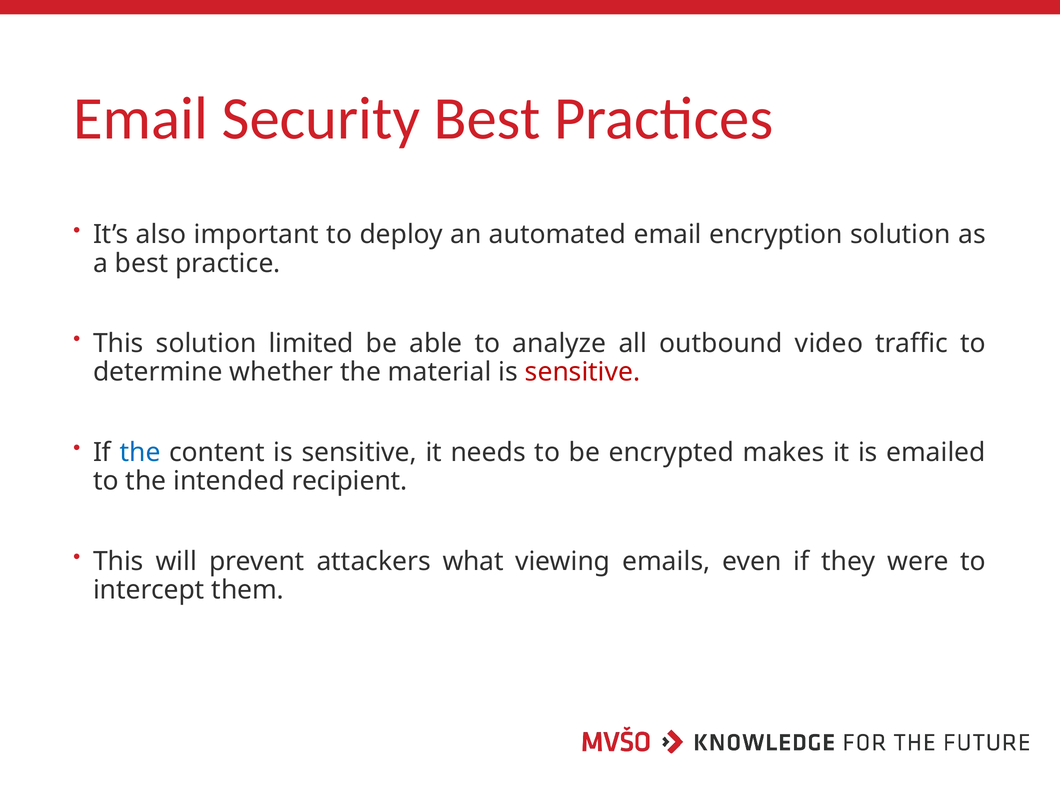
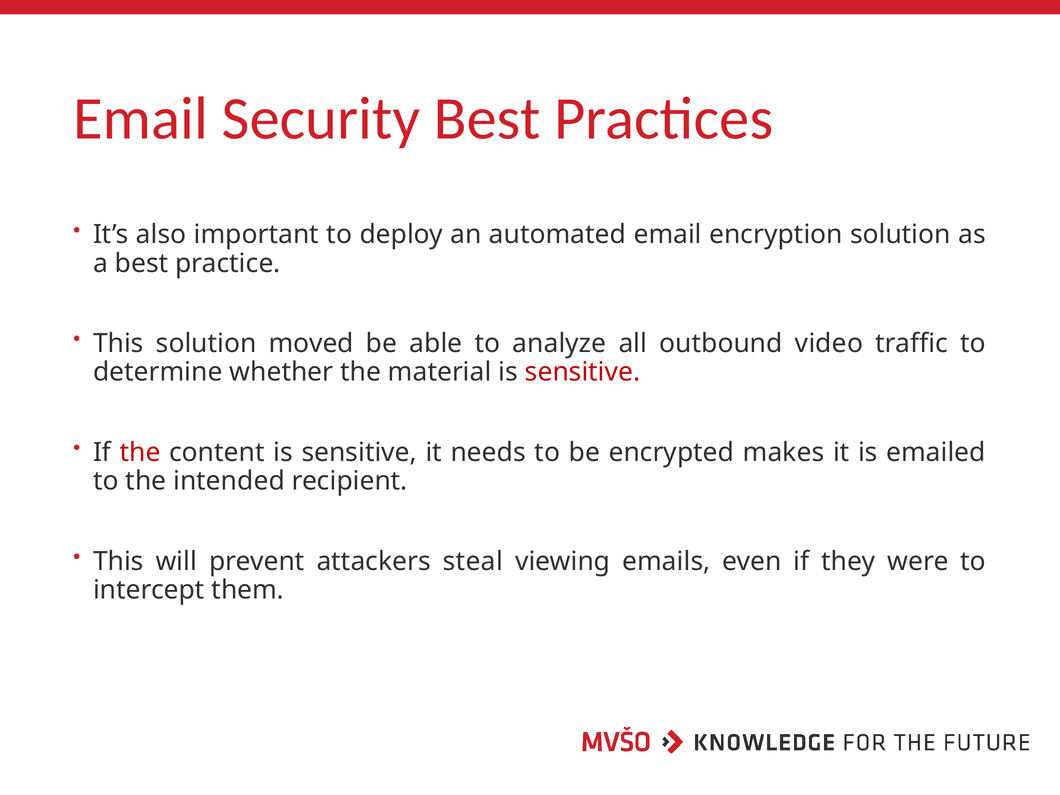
limited: limited -> moved
the at (140, 453) colour: blue -> red
what: what -> steal
